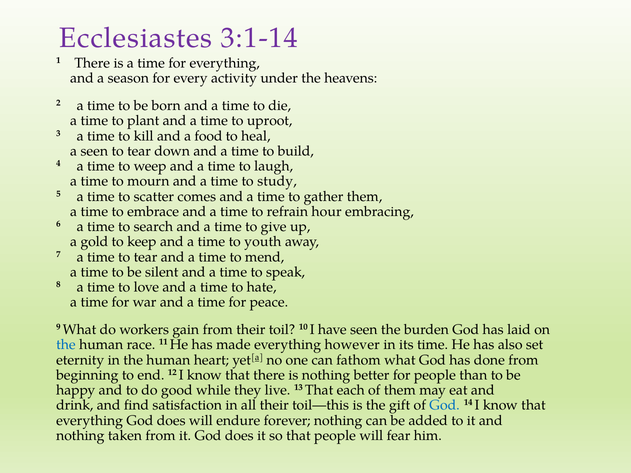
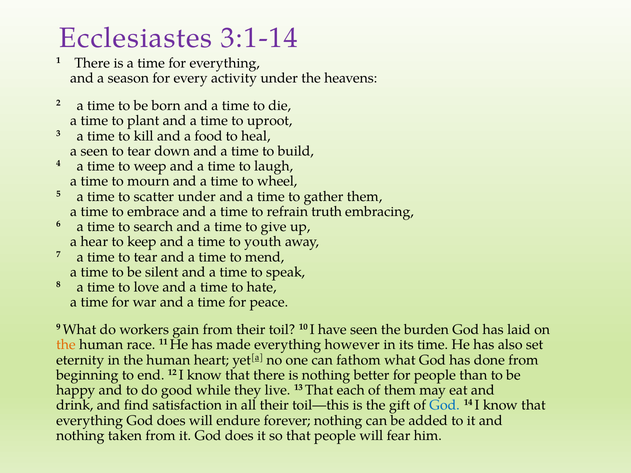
study: study -> wheel
scatter comes: comes -> under
hour: hour -> truth
gold: gold -> hear
the at (66, 345) colour: blue -> orange
